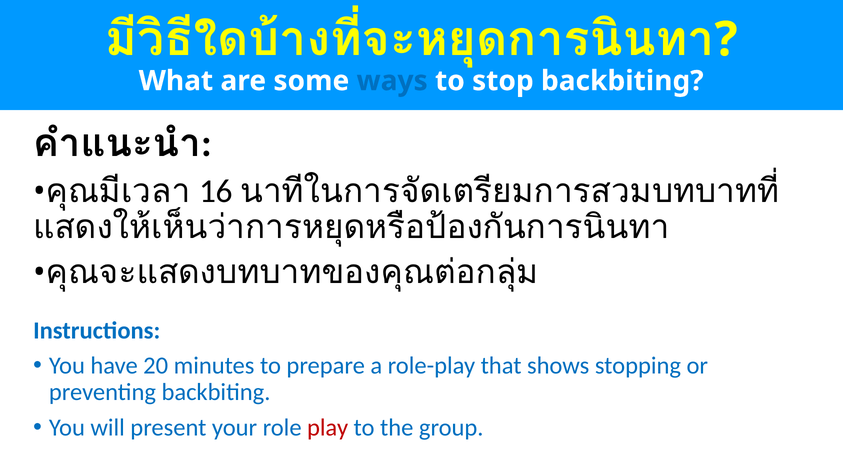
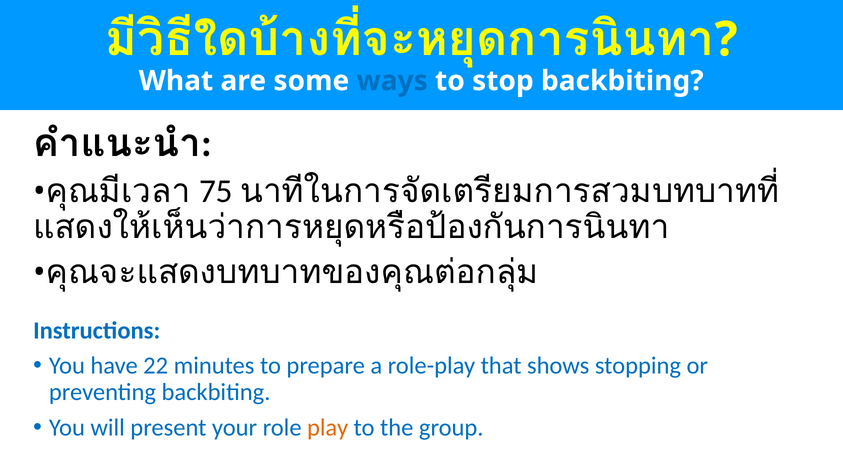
16: 16 -> 75
20: 20 -> 22
play colour: red -> orange
